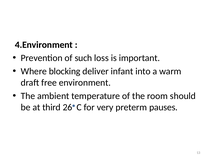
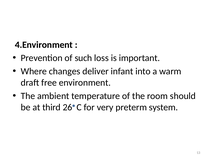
blocking: blocking -> changes
pauses: pauses -> system
